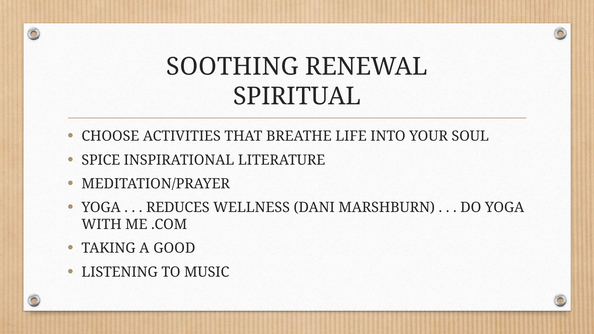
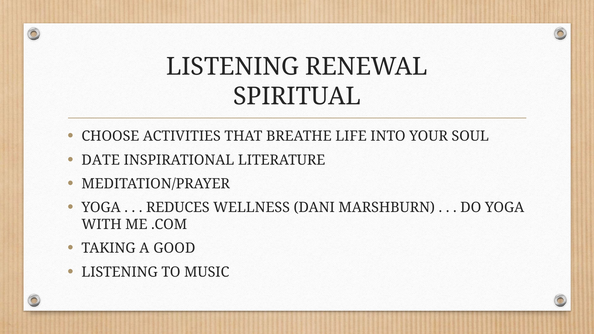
SOOTHING at (232, 67): SOOTHING -> LISTENING
SPICE: SPICE -> DATE
